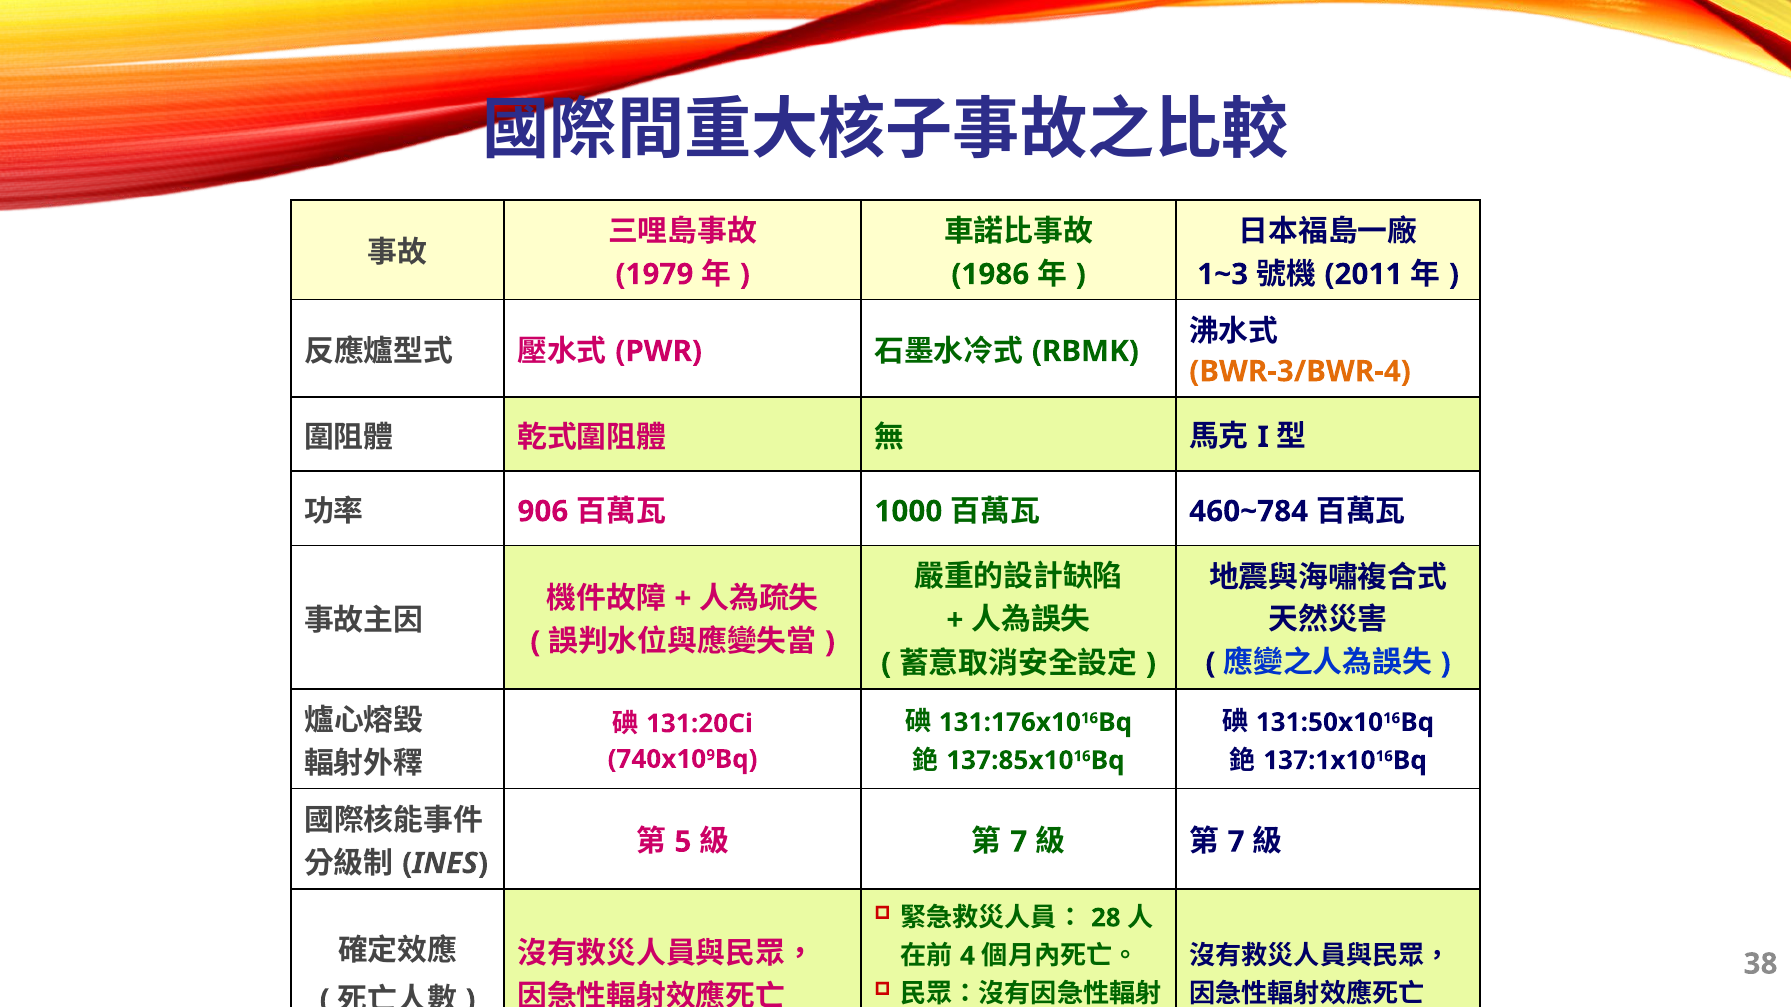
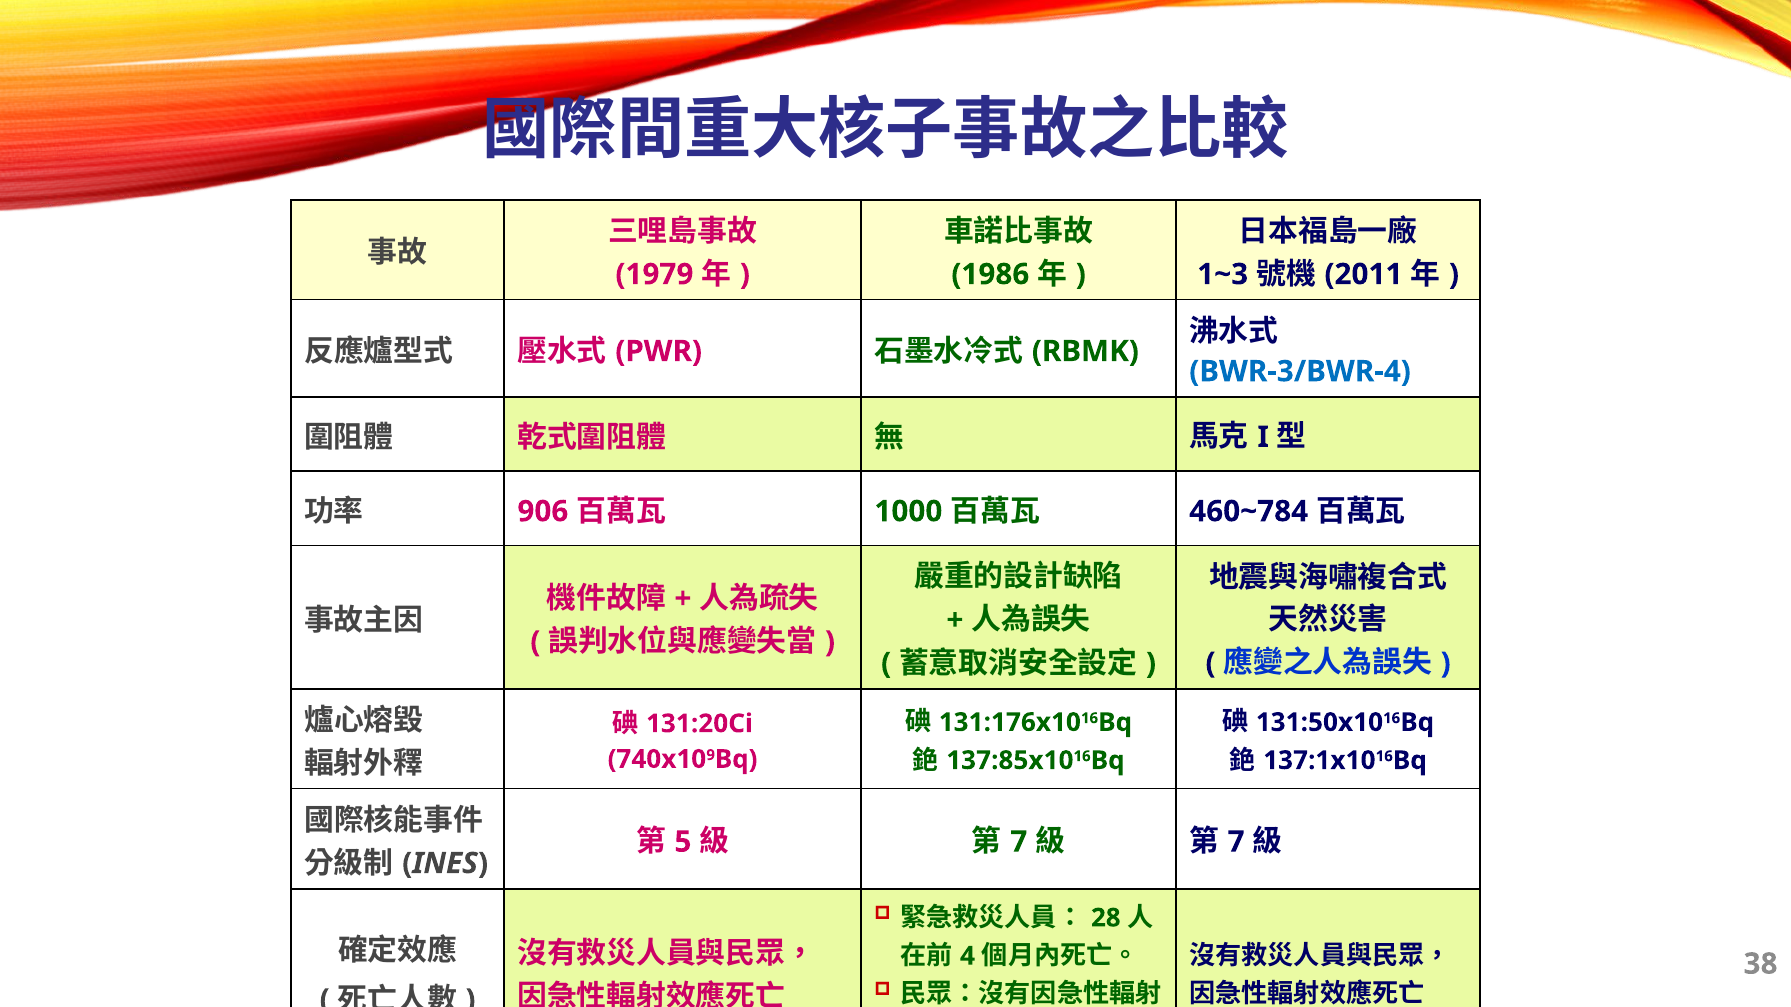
BWR-3/BWR-4 colour: orange -> blue
